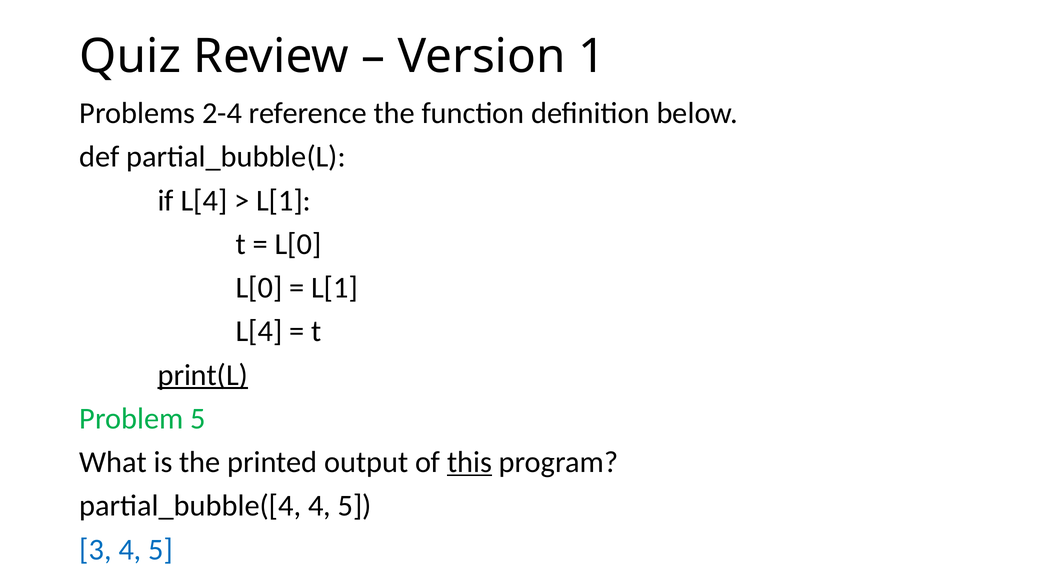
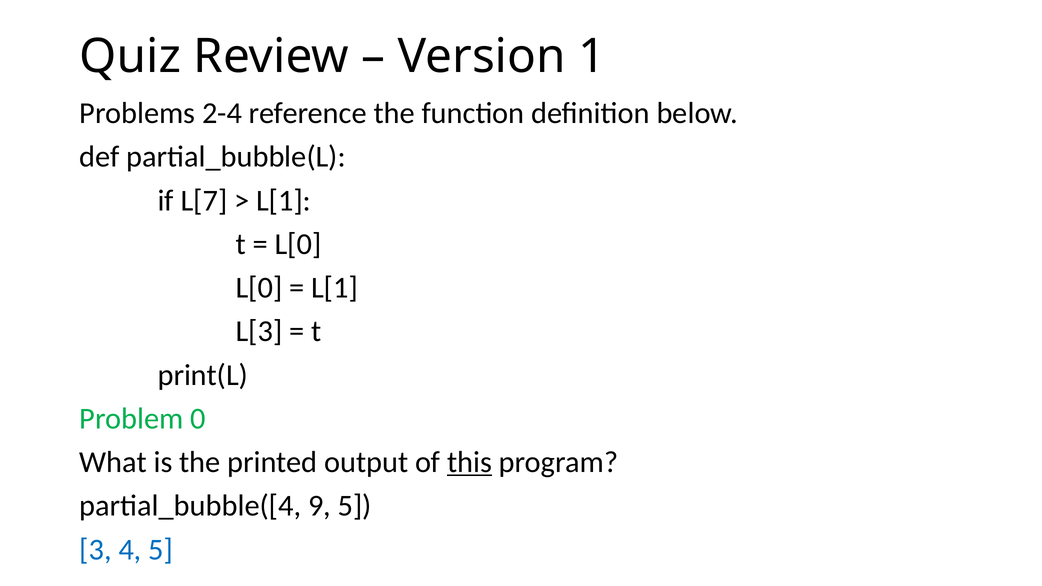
if L[4: L[4 -> L[7
L[4 at (259, 331): L[4 -> L[3
print(L underline: present -> none
Problem 5: 5 -> 0
partial_bubble([4 4: 4 -> 9
